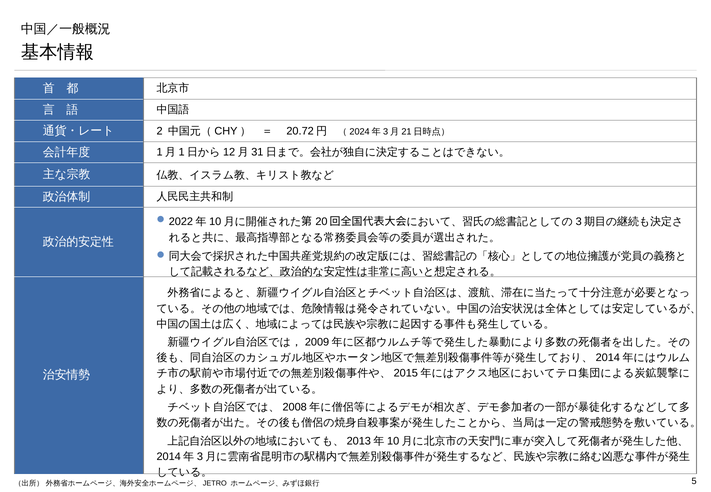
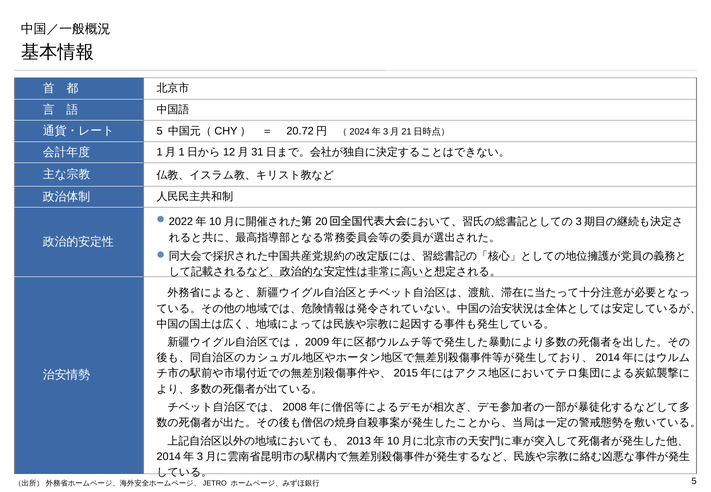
2 at (160, 131): 2 -> 5
